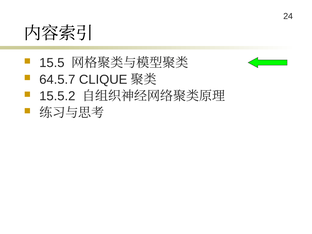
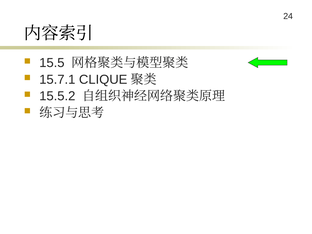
64.5.7: 64.5.7 -> 15.7.1
